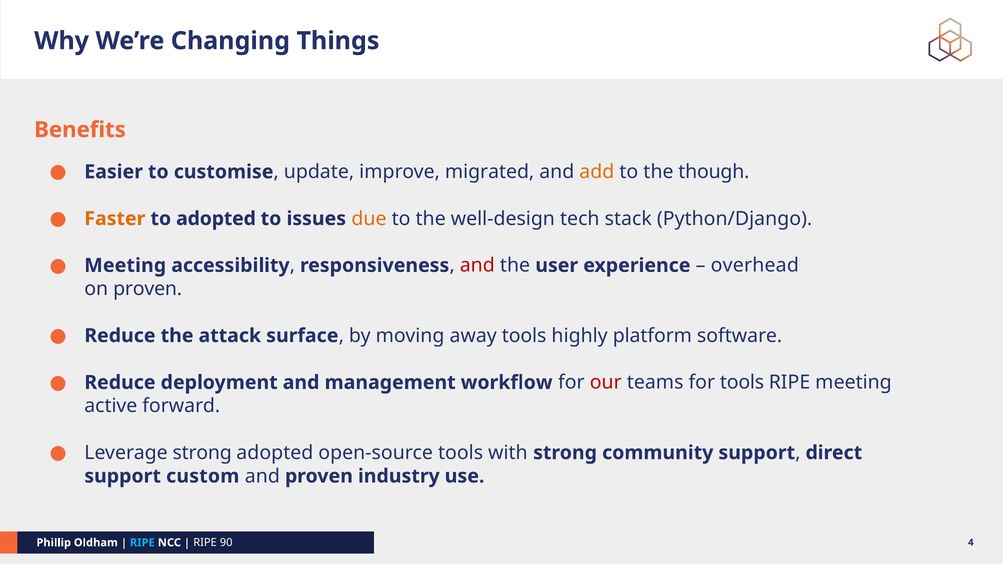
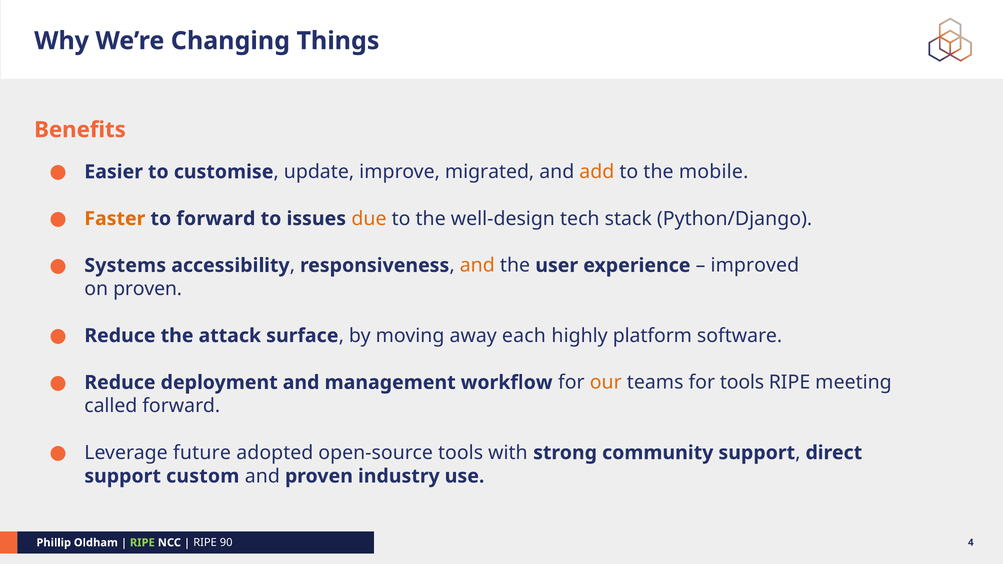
though: though -> mobile
to adopted: adopted -> forward
Meeting at (125, 266): Meeting -> Systems
and at (477, 266) colour: red -> orange
overhead: overhead -> improved
away tools: tools -> each
our colour: red -> orange
active: active -> called
Leverage strong: strong -> future
RIPE at (142, 543) colour: light blue -> light green
